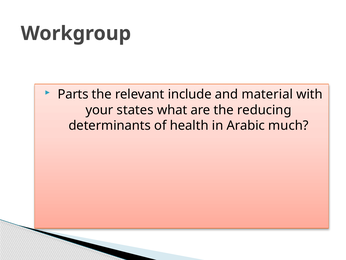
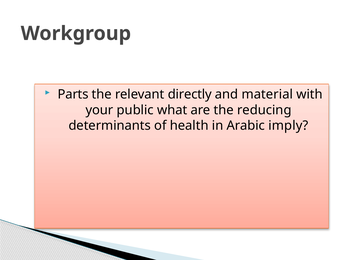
include: include -> directly
states: states -> public
much: much -> imply
